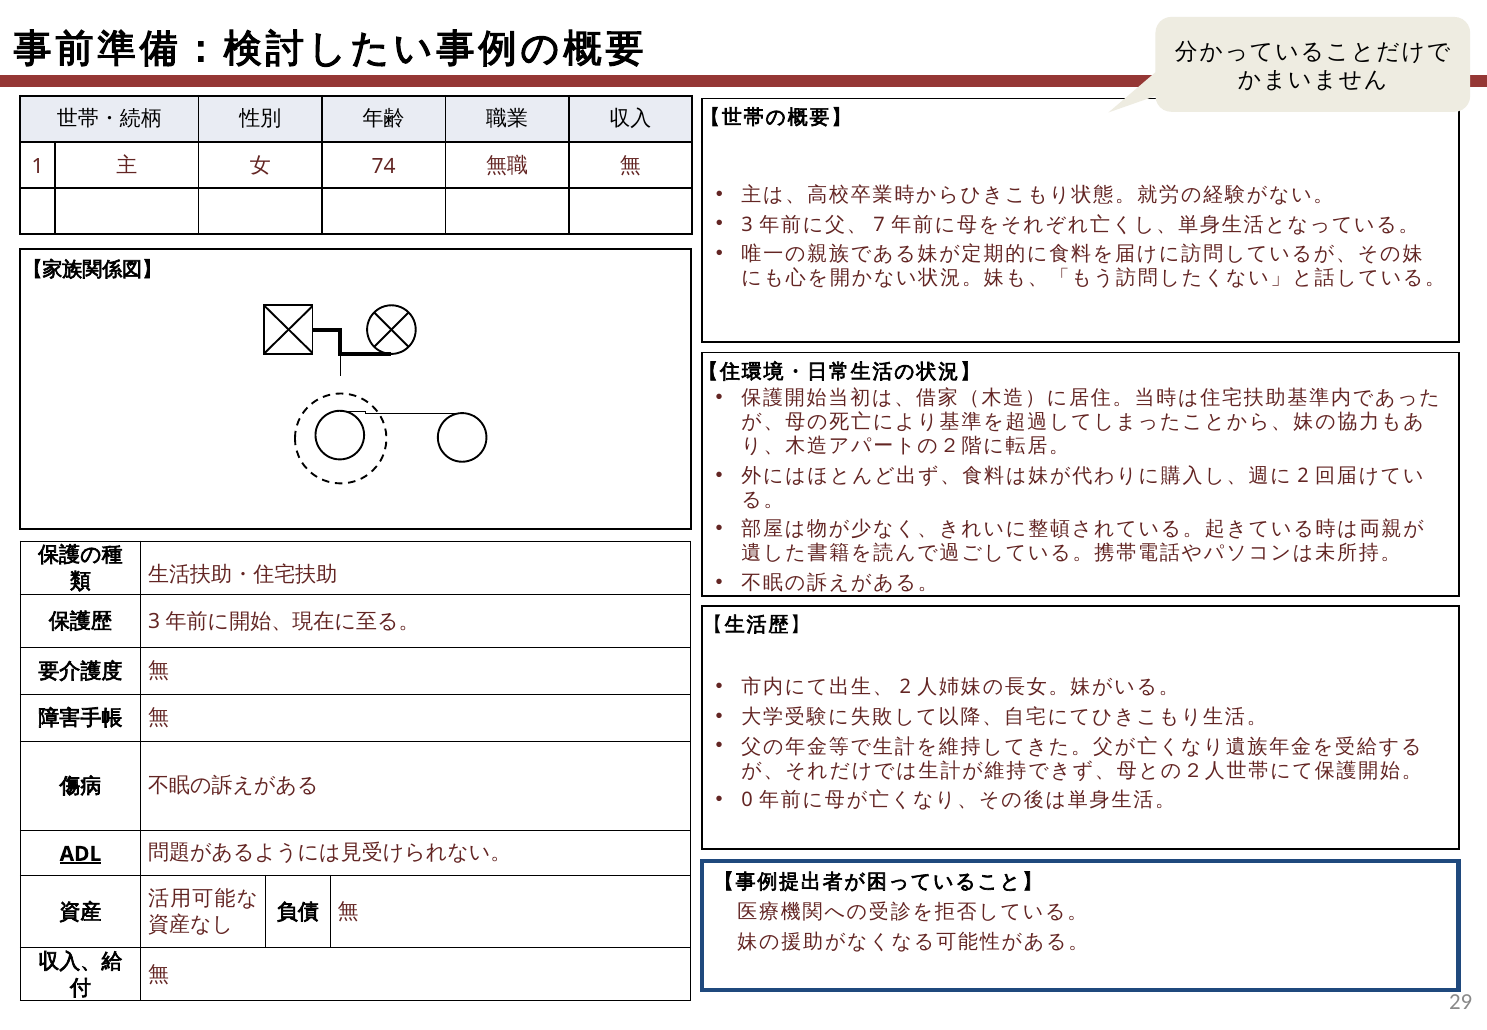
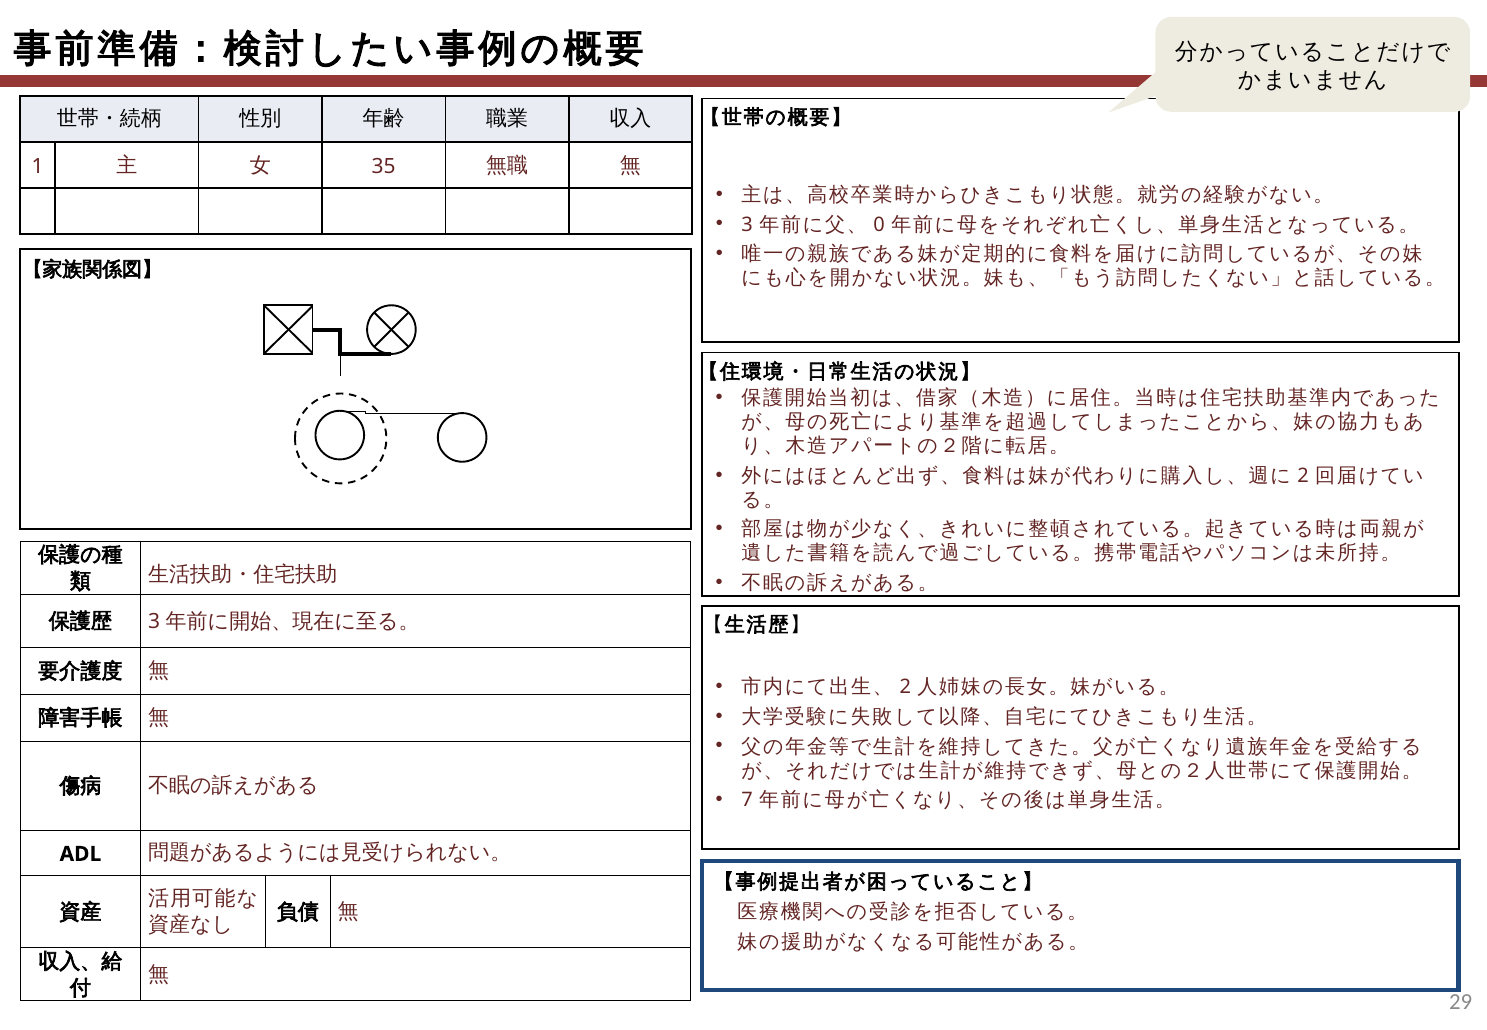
74: 74 -> 35
7: 7 -> 0
0: 0 -> 7
ADL underline: present -> none
